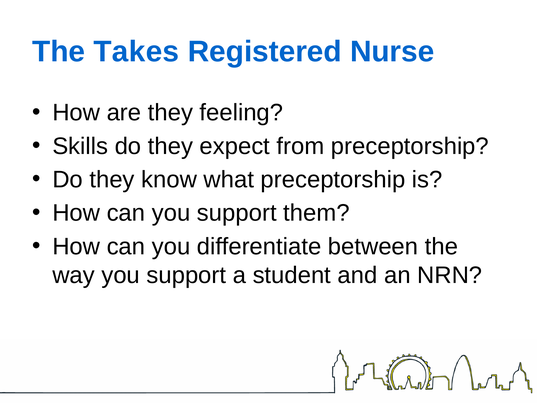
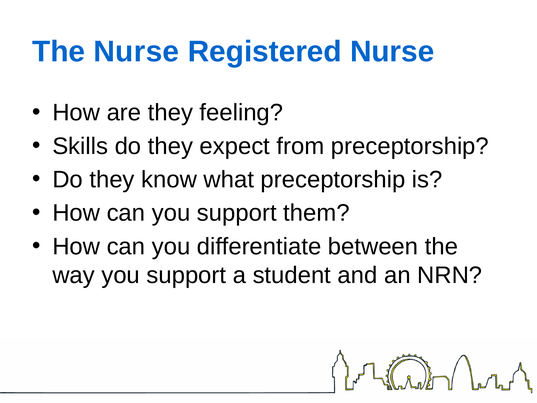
The Takes: Takes -> Nurse
